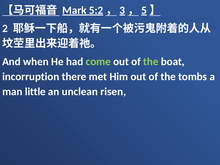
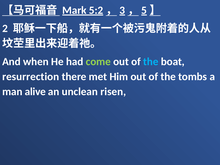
the at (151, 62) colour: light green -> light blue
incorruption: incorruption -> resurrection
little: little -> alive
